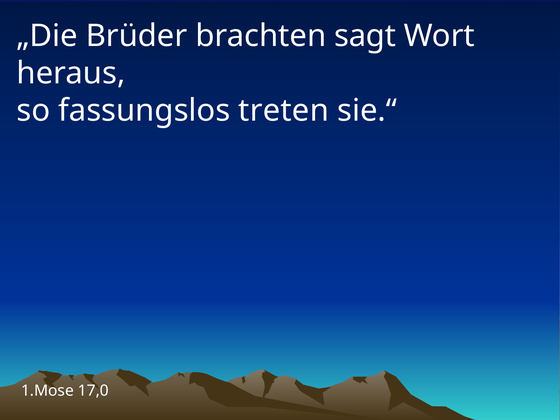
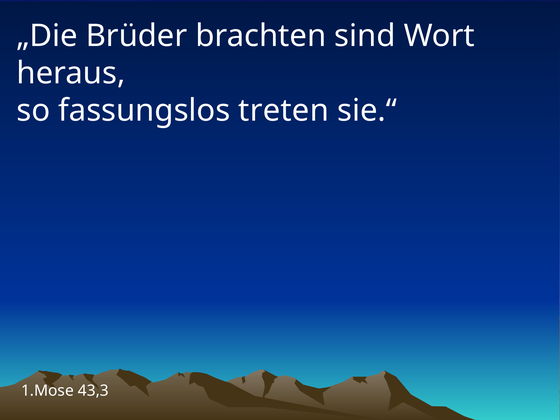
sagt: sagt -> sind
17,0: 17,0 -> 43,3
